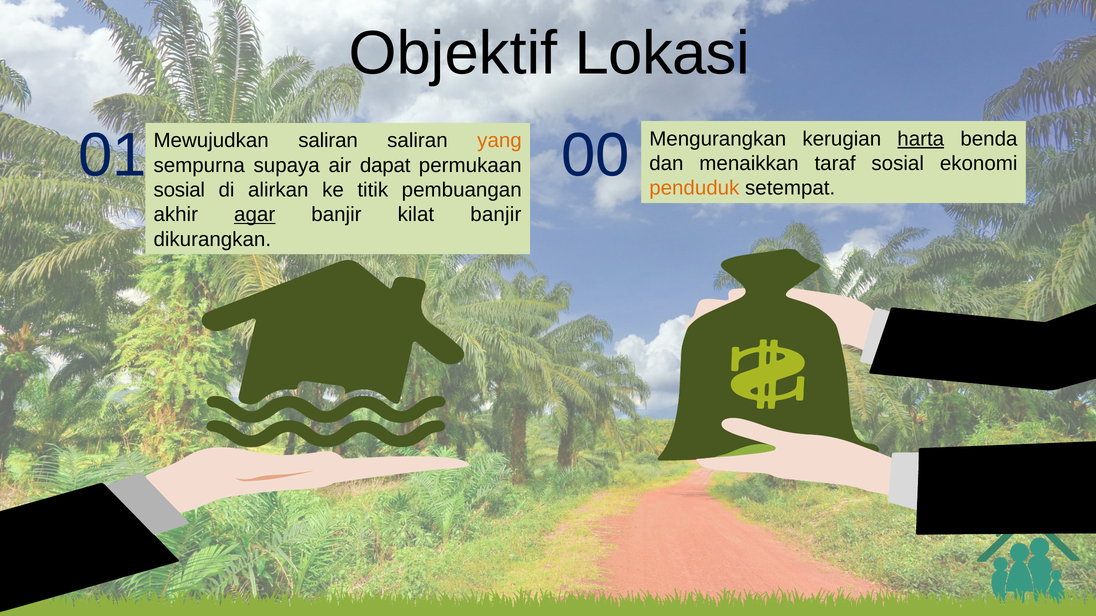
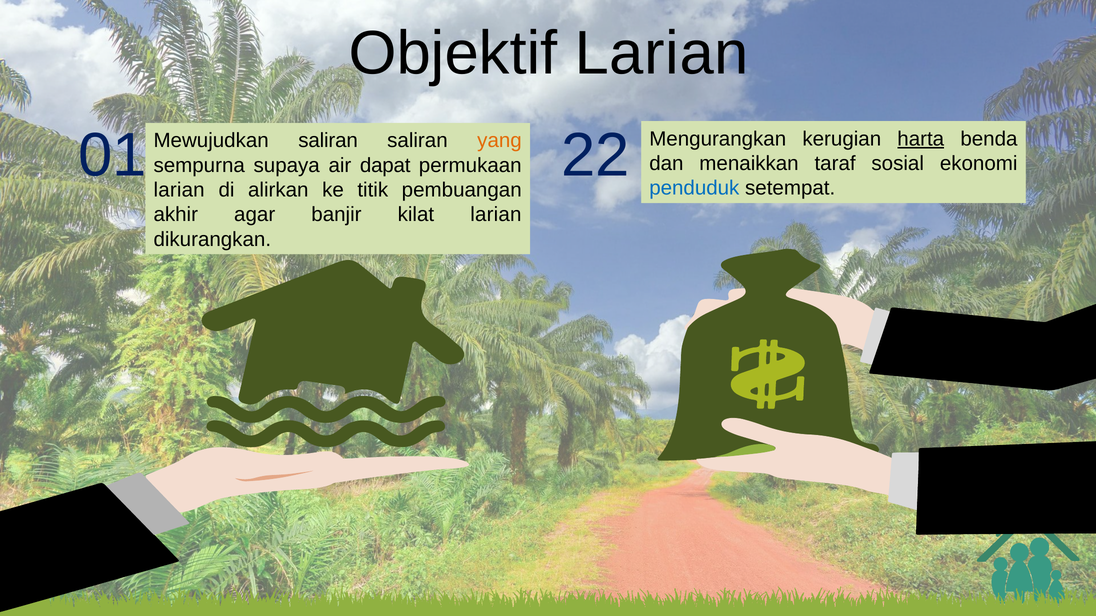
Objektif Lokasi: Lokasi -> Larian
00: 00 -> 22
penduduk colour: orange -> blue
sosial at (179, 190): sosial -> larian
agar underline: present -> none
kilat banjir: banjir -> larian
